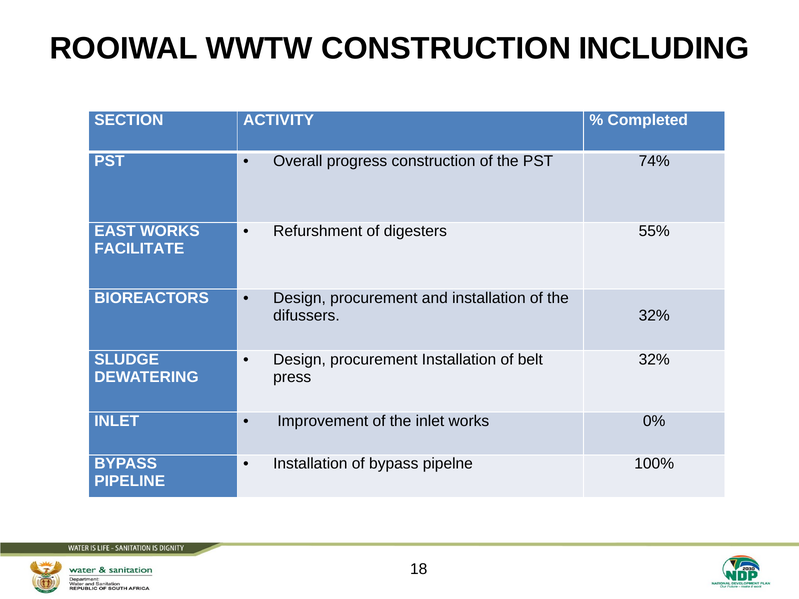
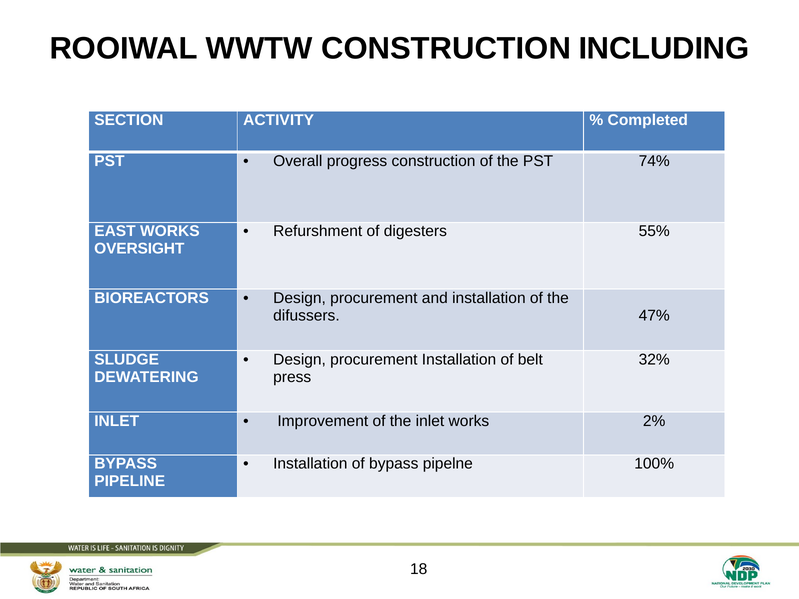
FACILITATE: FACILITATE -> OVERSIGHT
difussers 32%: 32% -> 47%
0%: 0% -> 2%
